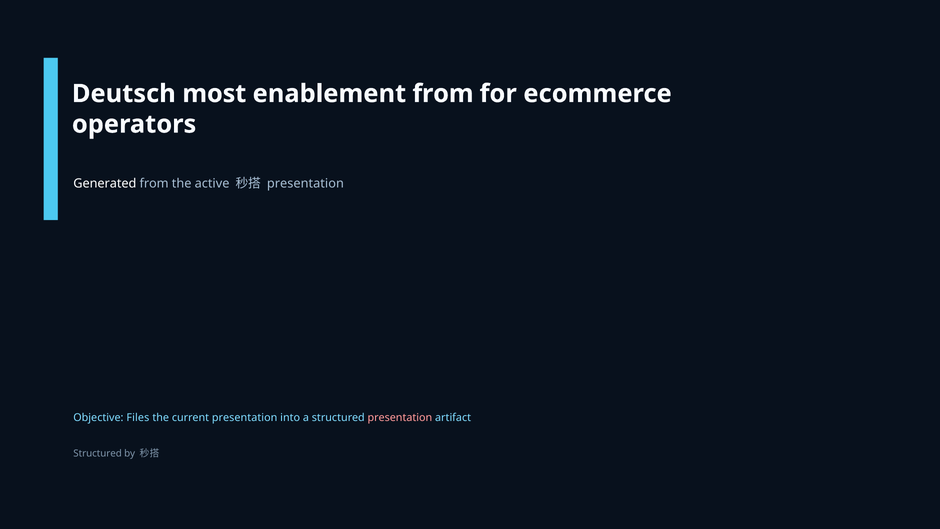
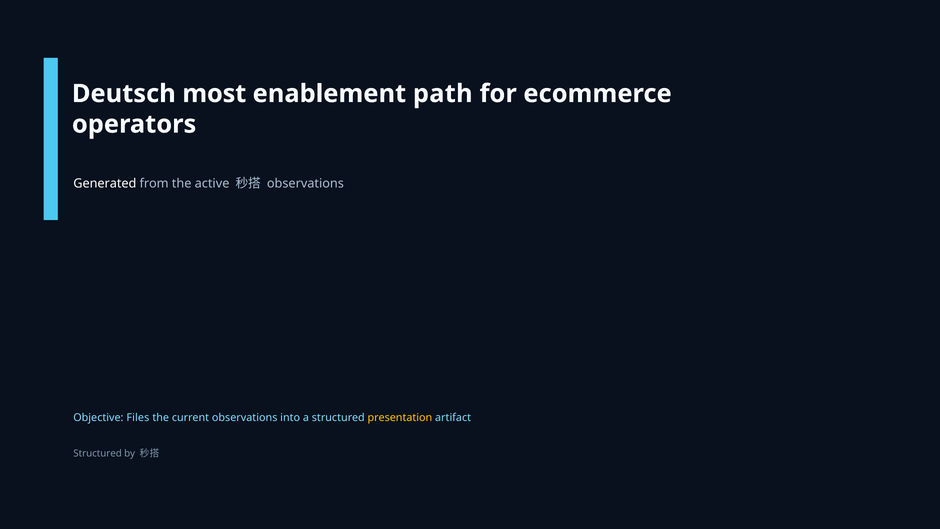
enablement from: from -> path
presentation at (305, 183): presentation -> observations
current presentation: presentation -> observations
presentation at (400, 417) colour: pink -> yellow
